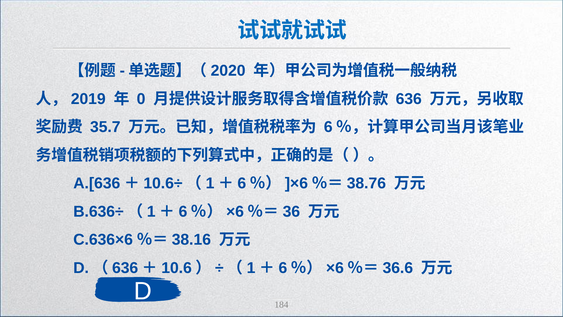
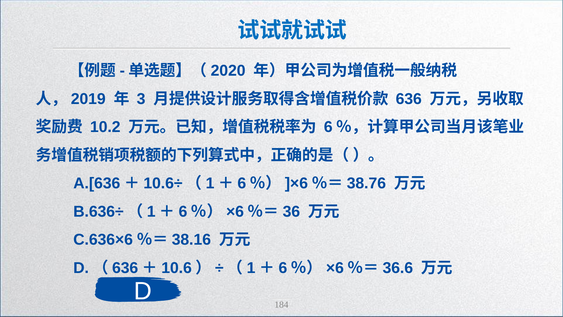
0: 0 -> 3
35.7: 35.7 -> 10.2
